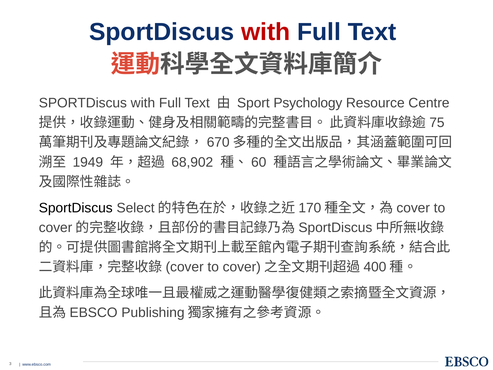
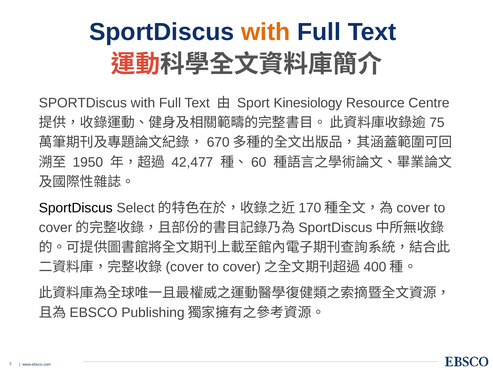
with at (266, 32) colour: red -> orange
Psychology: Psychology -> Kinesiology
1949: 1949 -> 1950
68,902: 68,902 -> 42,477
